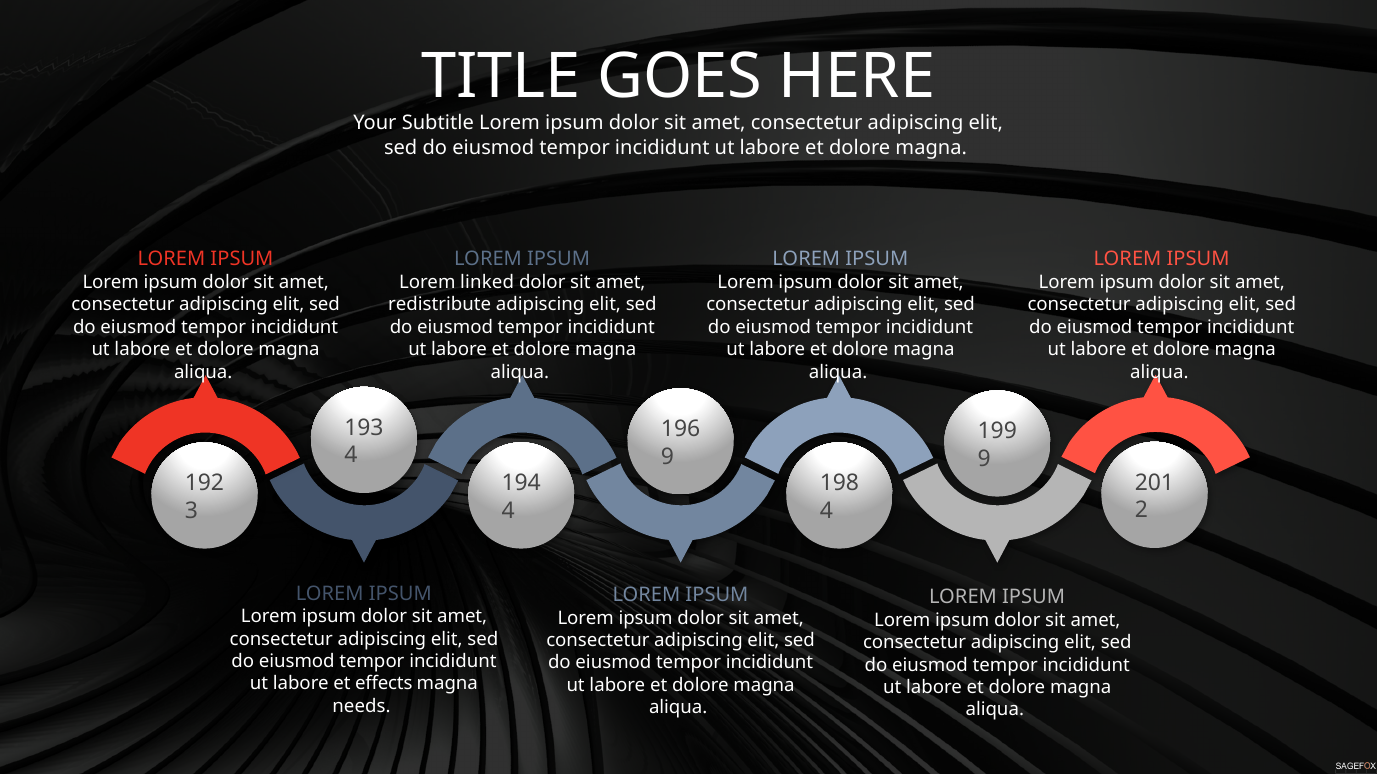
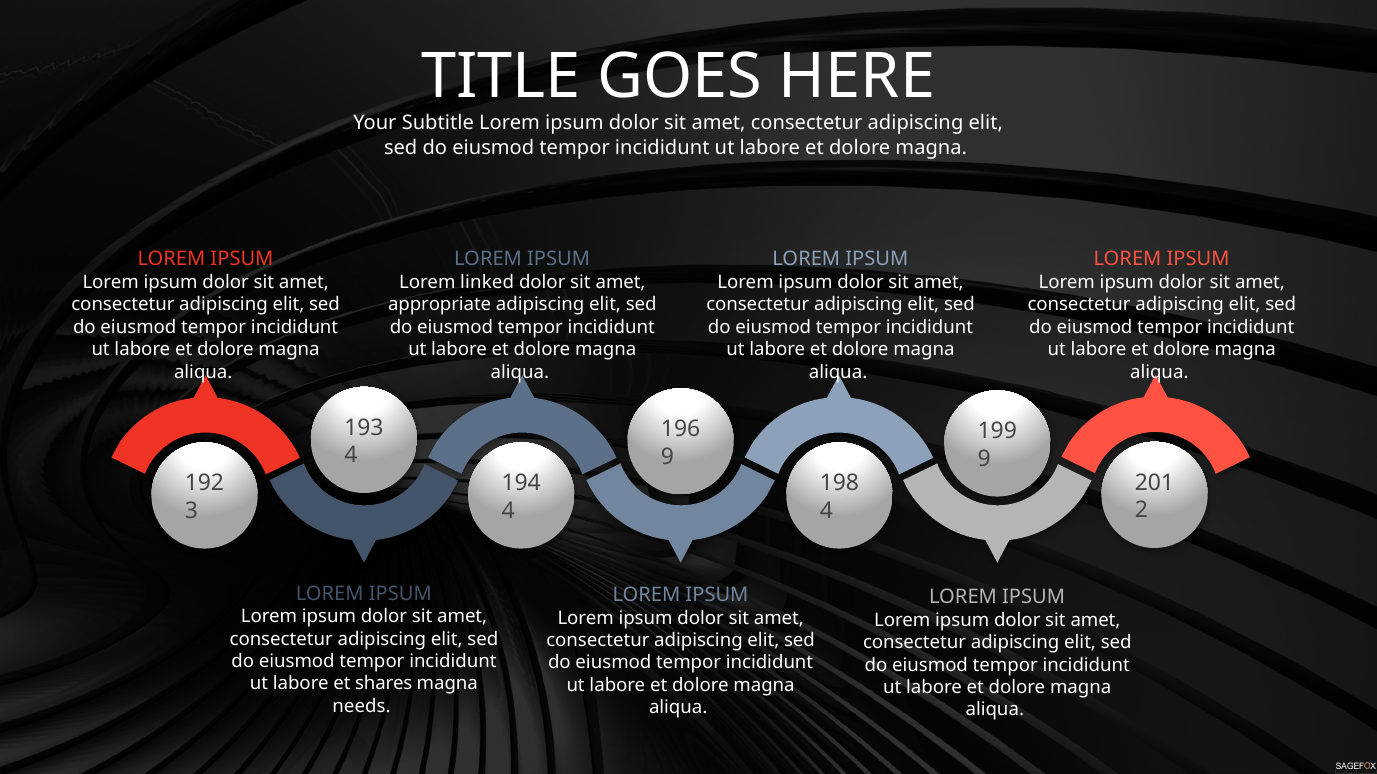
redistribute: redistribute -> appropriate
effects: effects -> shares
